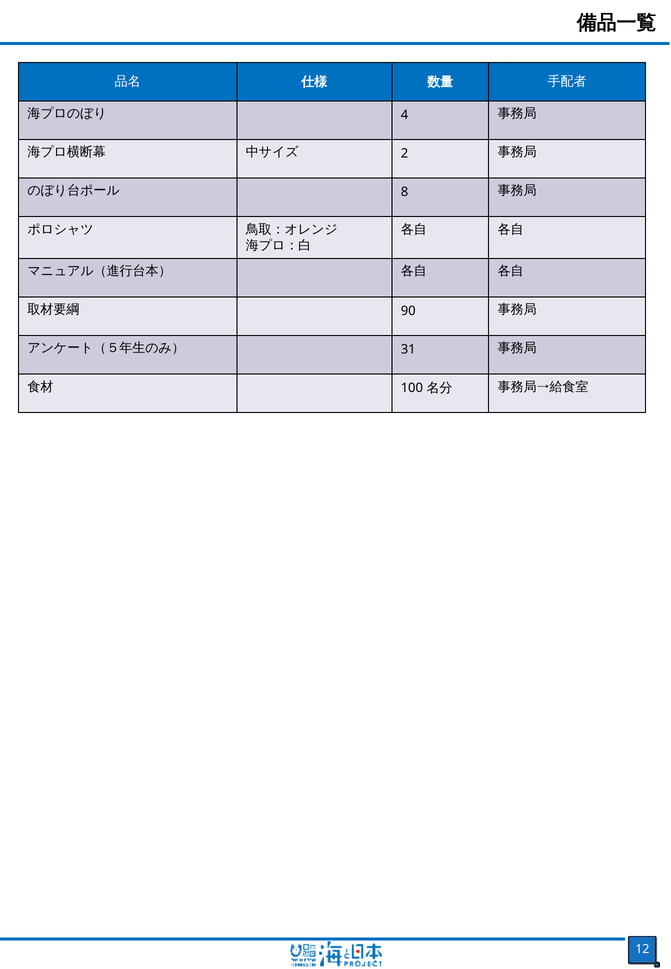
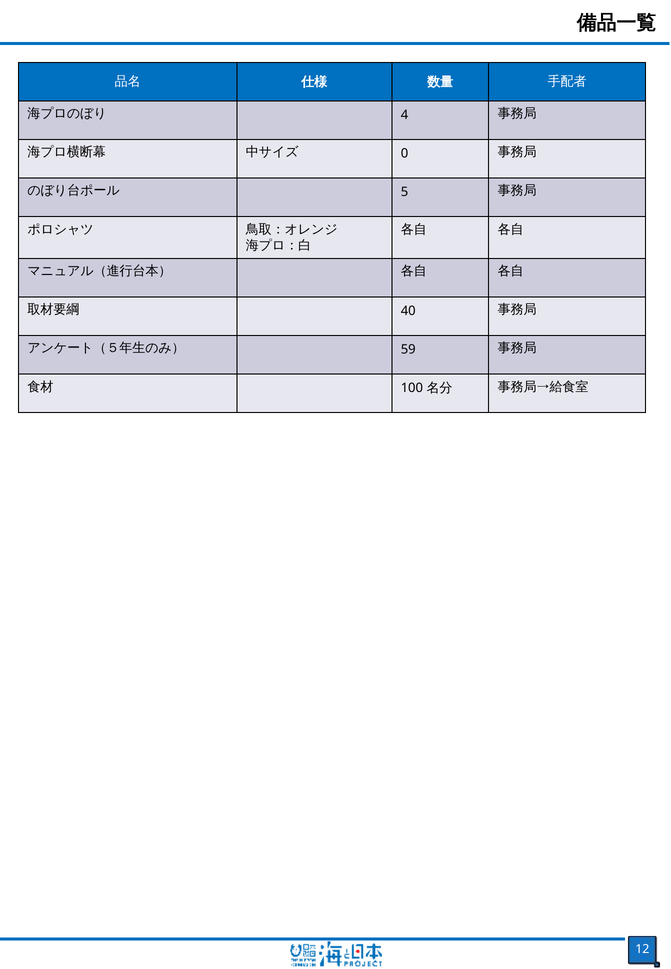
2: 2 -> 0
8: 8 -> 5
90: 90 -> 40
31: 31 -> 59
